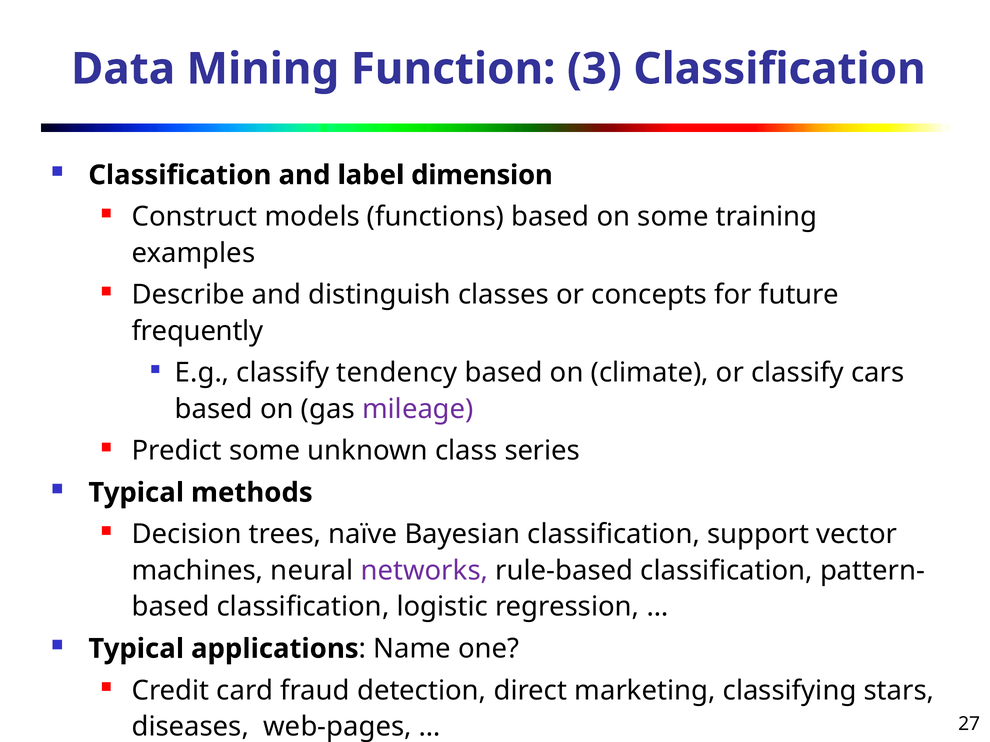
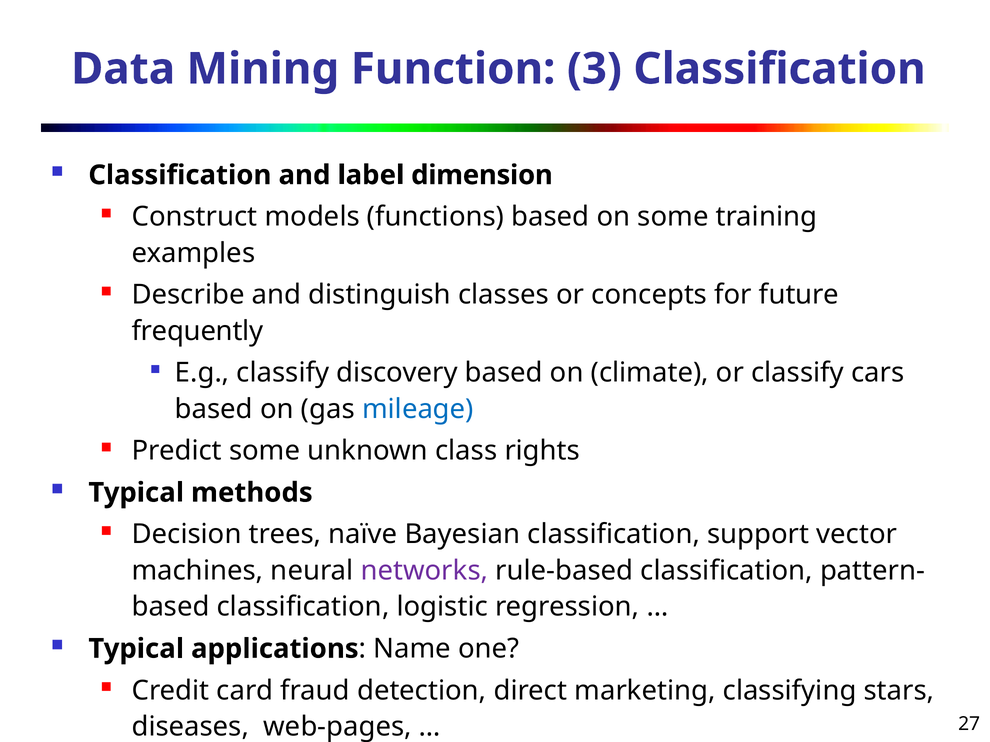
tendency: tendency -> discovery
mileage colour: purple -> blue
series: series -> rights
